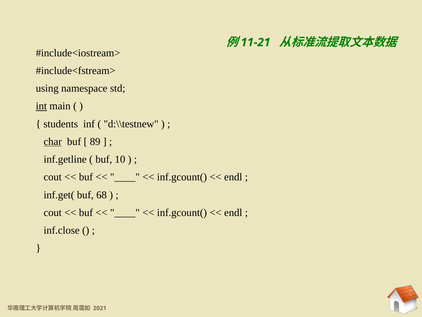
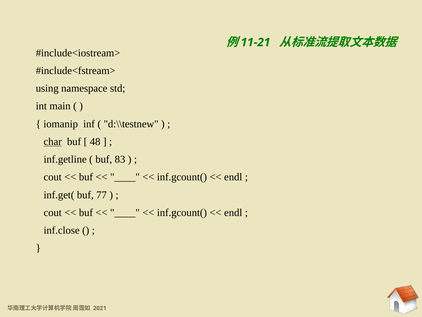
int underline: present -> none
students: students -> iomanip
89: 89 -> 48
10: 10 -> 83
68: 68 -> 77
